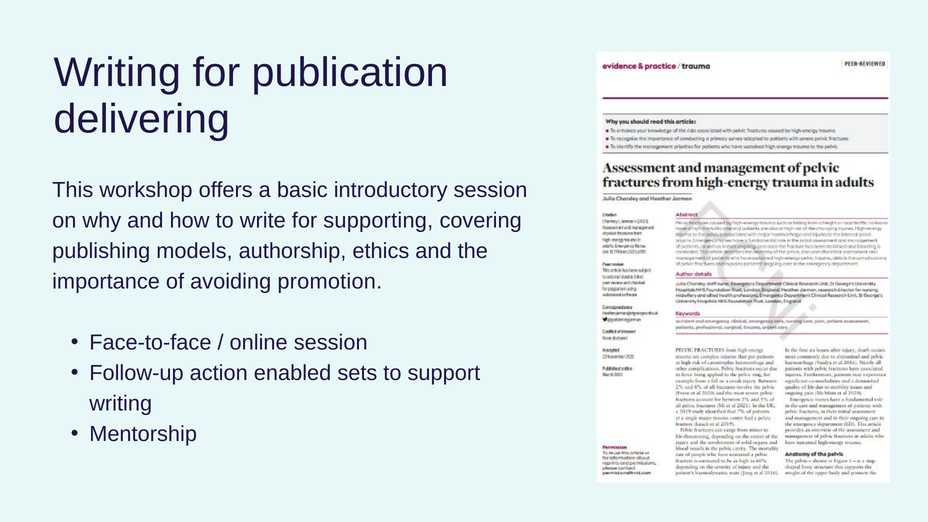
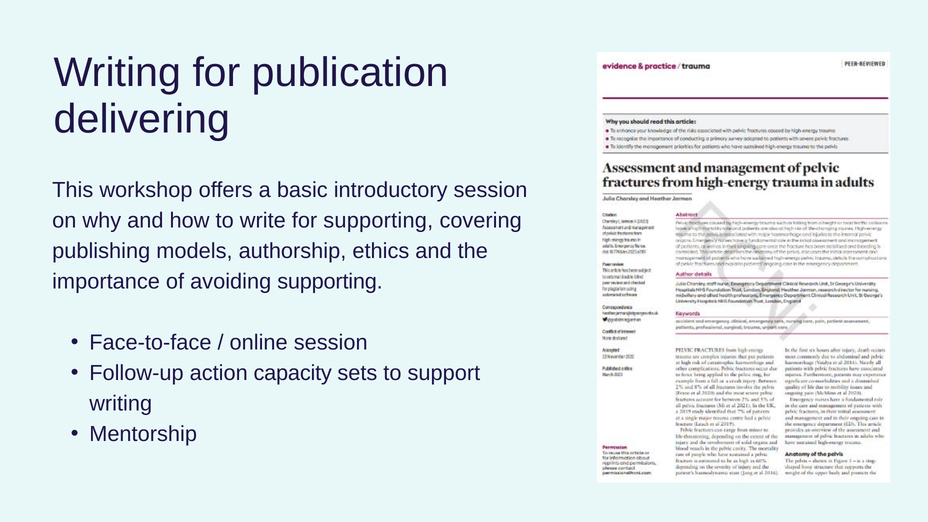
avoiding promotion: promotion -> supporting
enabled: enabled -> capacity
